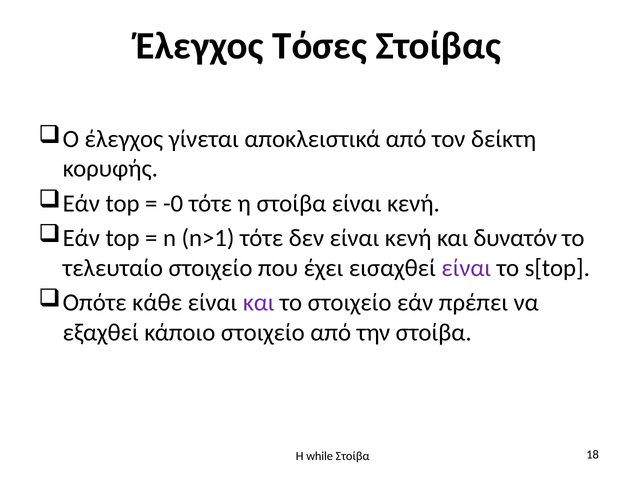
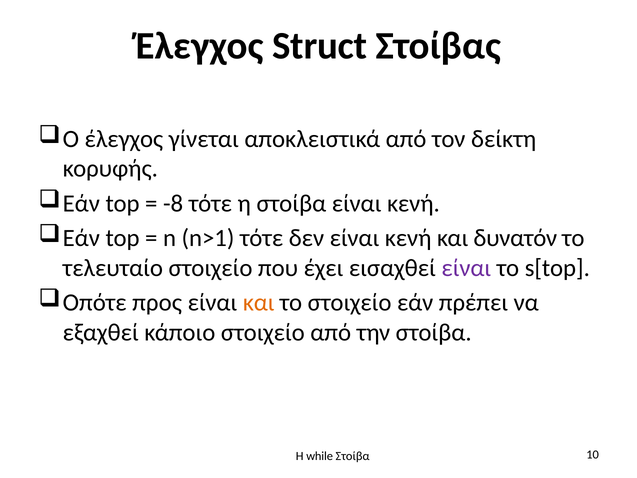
Τόσες: Τόσες -> Struct
-0: -0 -> -8
κάθε: κάθε -> προς
και at (259, 303) colour: purple -> orange
18: 18 -> 10
